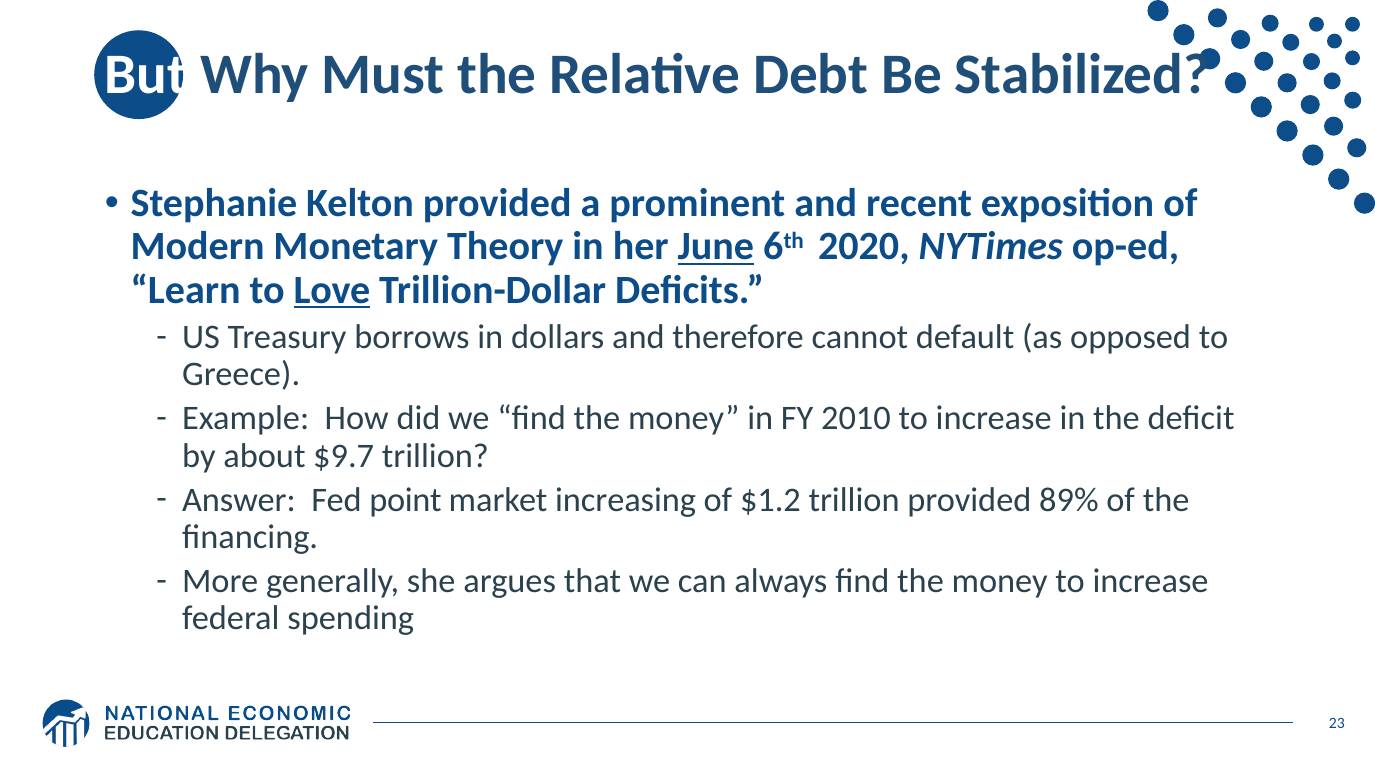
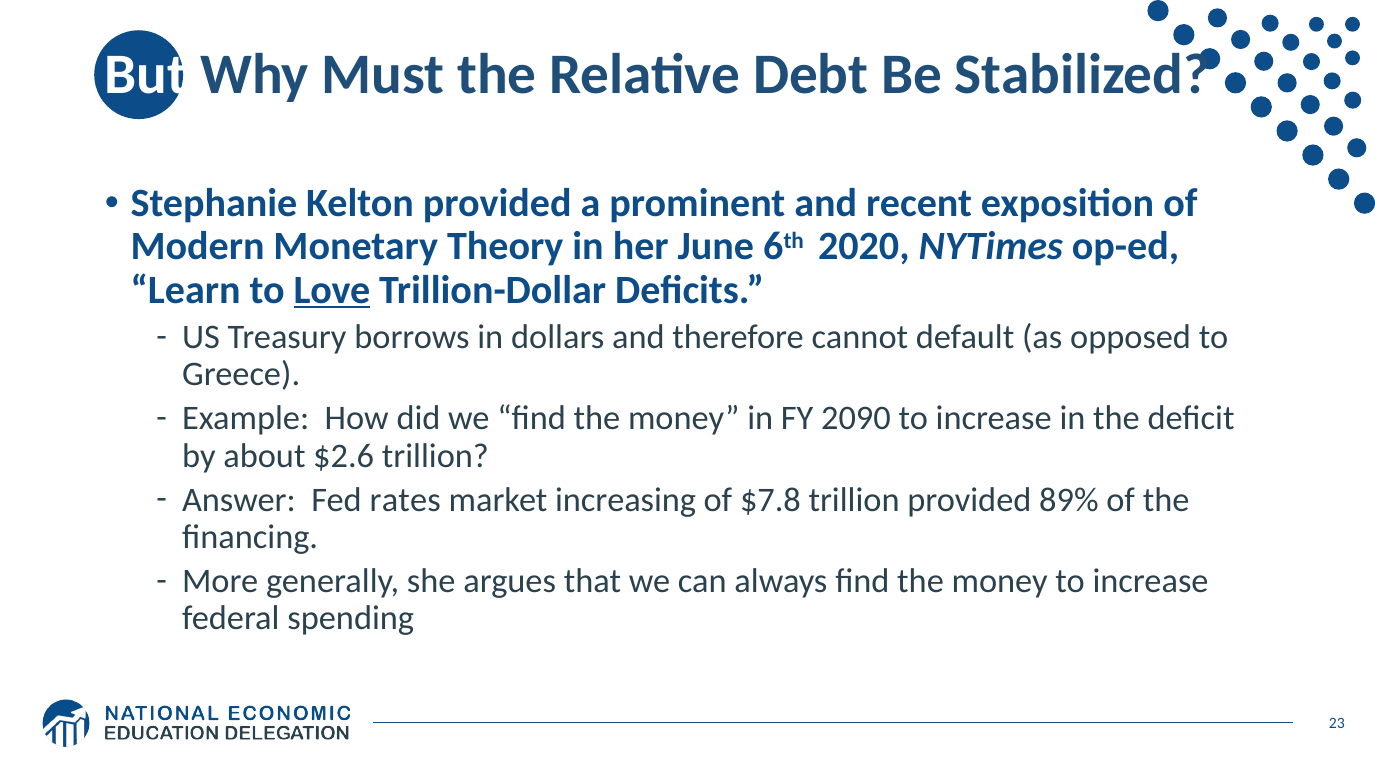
June underline: present -> none
2010: 2010 -> 2090
$9.7: $9.7 -> $2.6
point: point -> rates
$1.2: $1.2 -> $7.8
